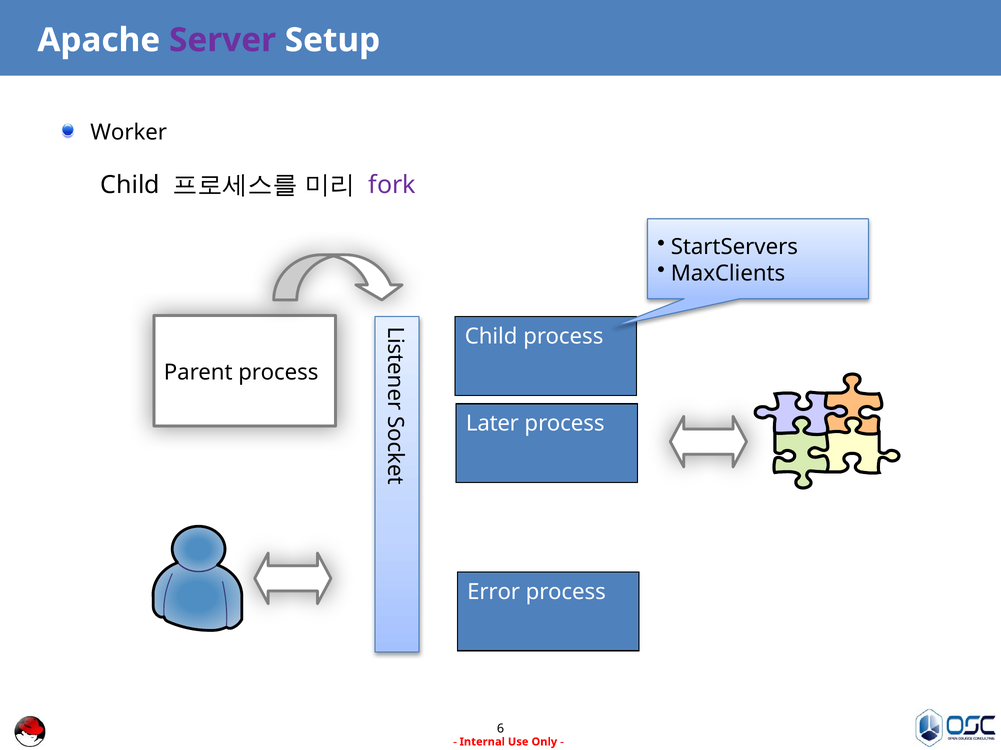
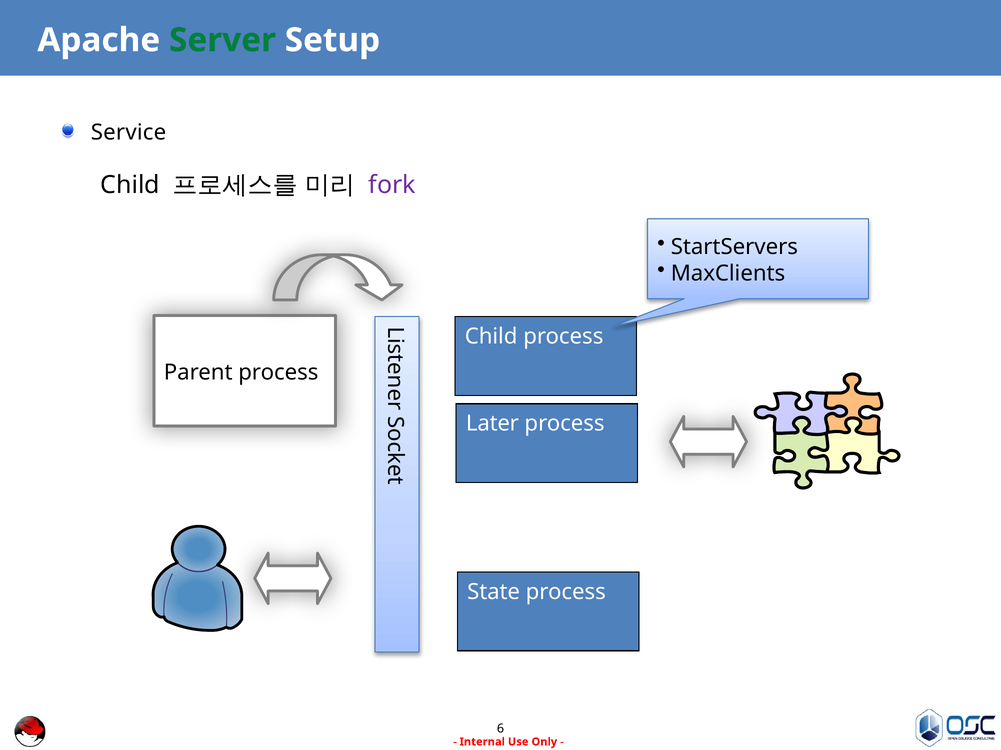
Server colour: purple -> green
Worker: Worker -> Service
Error: Error -> State
